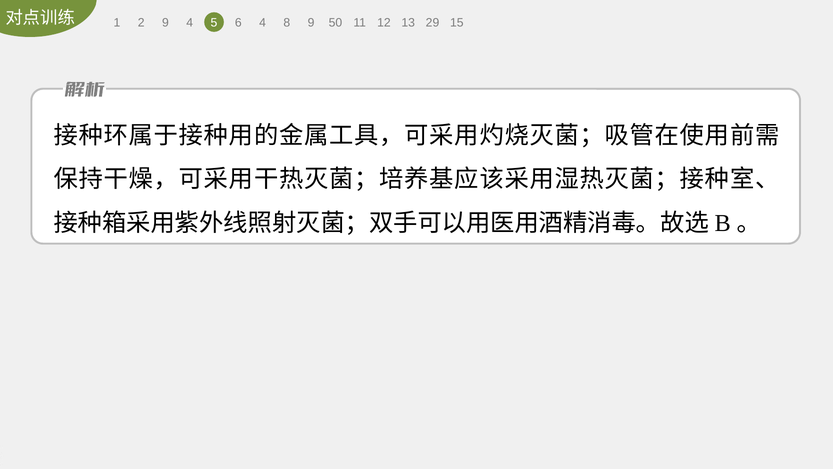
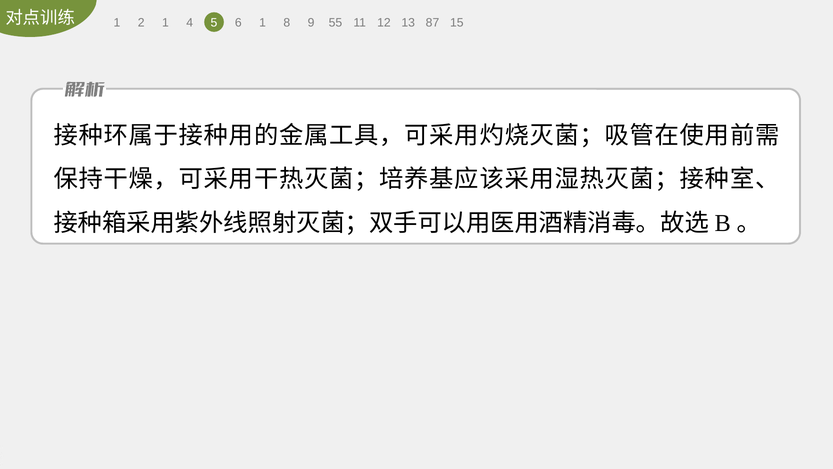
2 9: 9 -> 1
6 4: 4 -> 1
50: 50 -> 55
29: 29 -> 87
